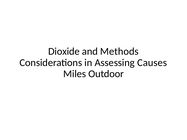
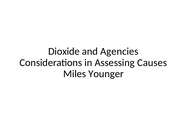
Methods: Methods -> Agencies
Outdoor: Outdoor -> Younger
